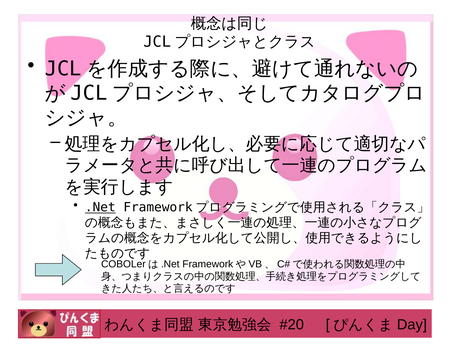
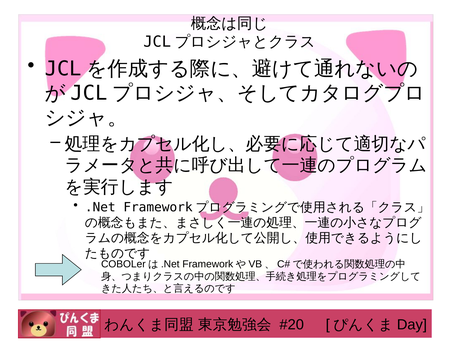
.Net underline: present -> none
